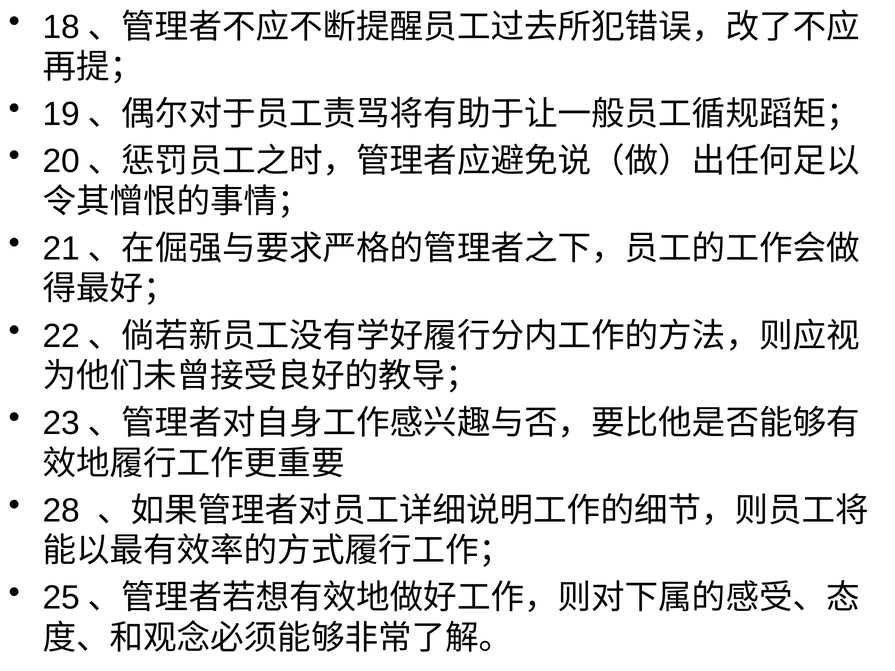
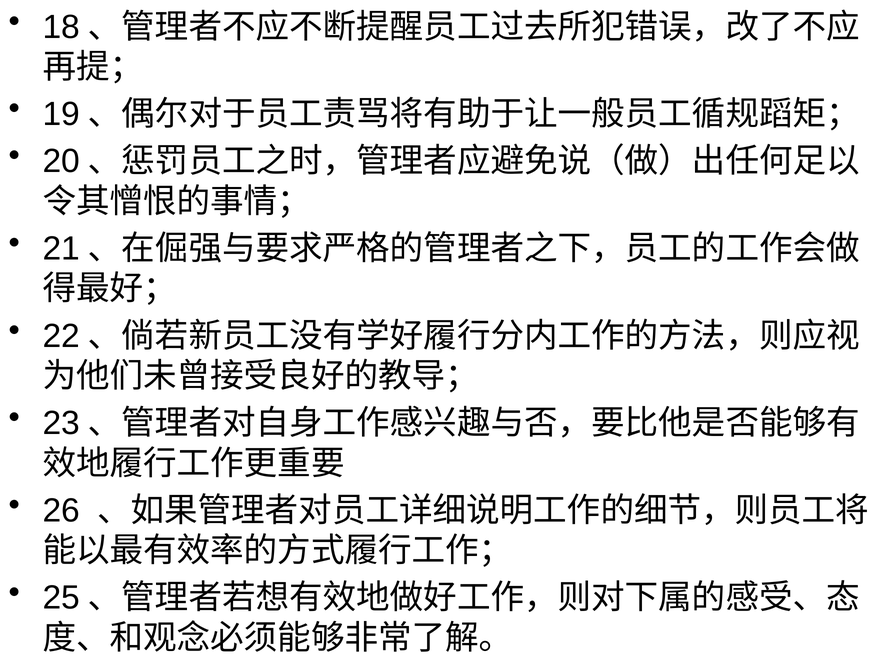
28: 28 -> 26
